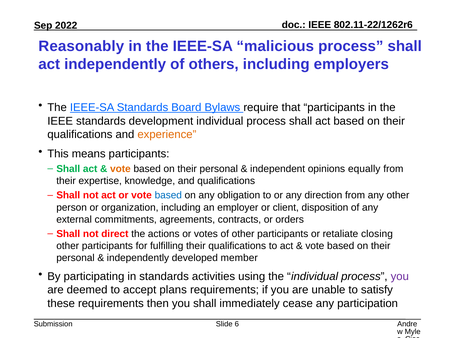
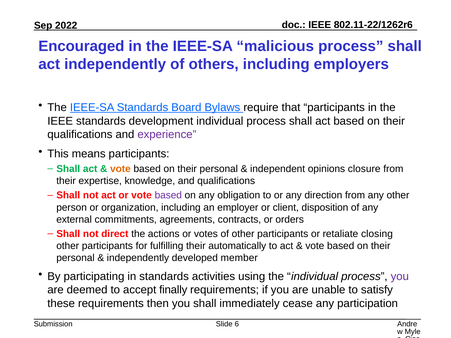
Reasonably: Reasonably -> Encouraged
experience colour: orange -> purple
equally: equally -> closure
based at (168, 196) colour: blue -> purple
fulfilling their qualifications: qualifications -> automatically
plans: plans -> finally
